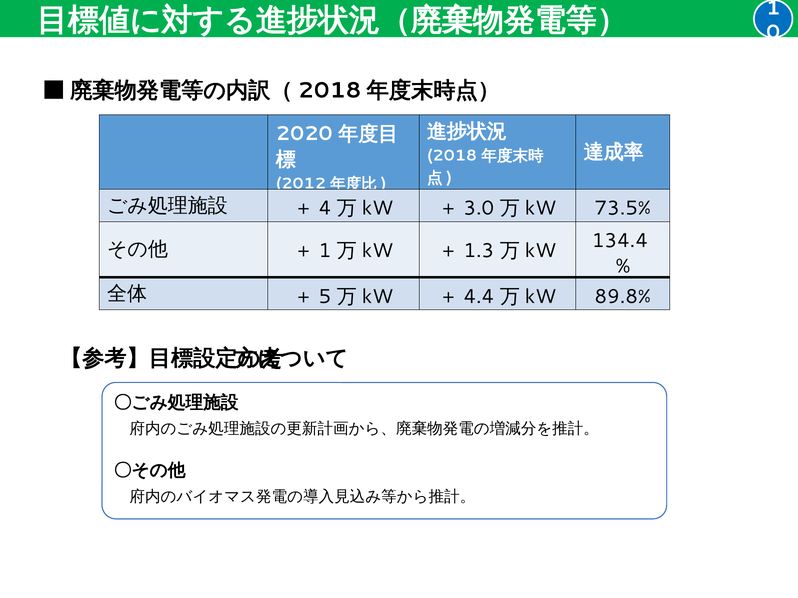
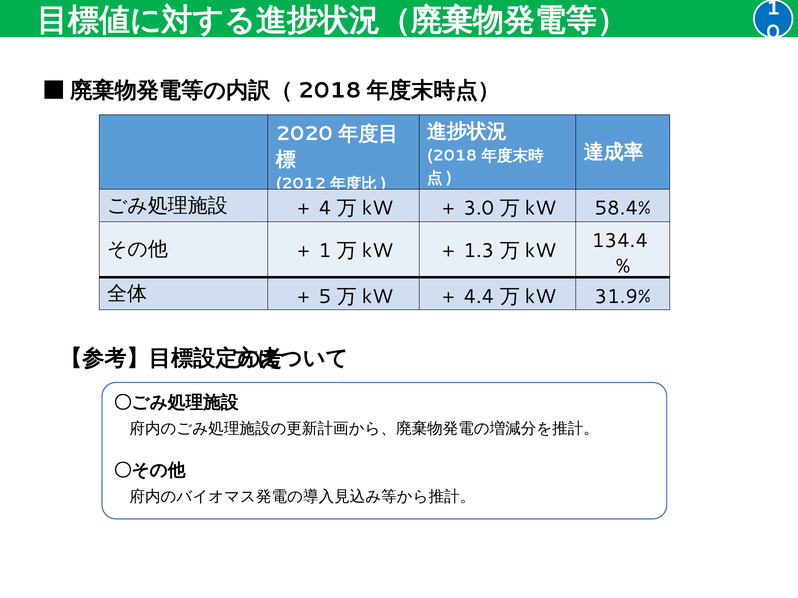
73.5%: 73.5% -> 58.4%
89.8%: 89.8% -> 31.9%
